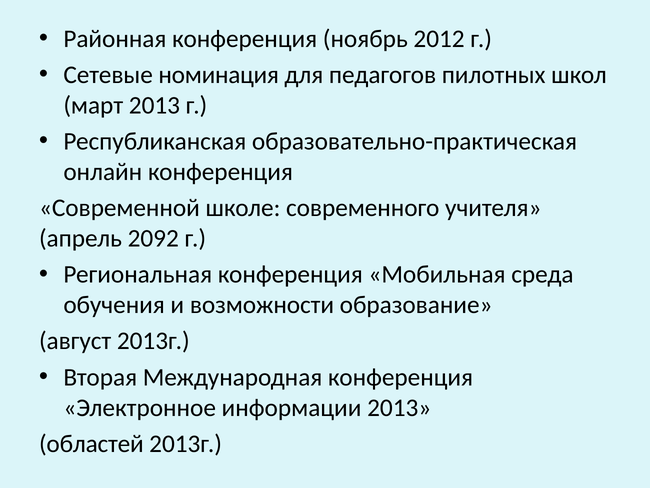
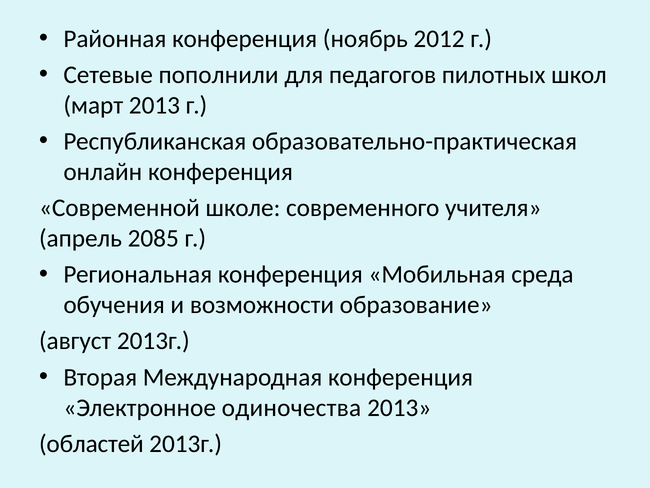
номинация: номинация -> пополнили
2092: 2092 -> 2085
информации: информации -> одиночества
